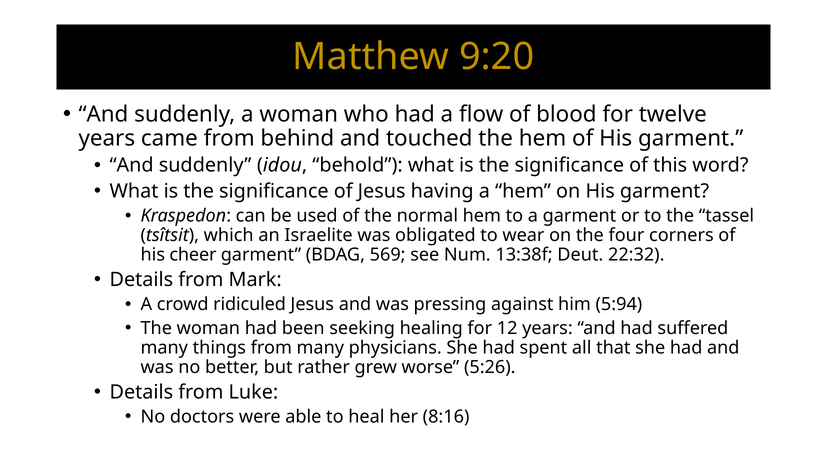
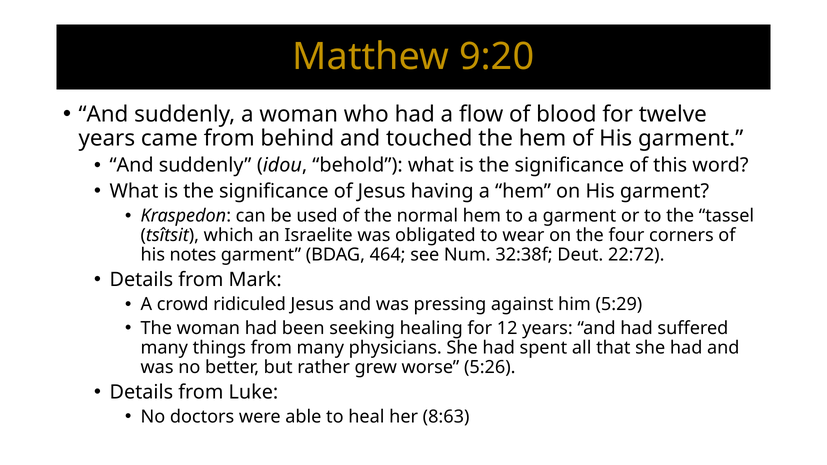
cheer: cheer -> notes
569: 569 -> 464
13:38f: 13:38f -> 32:38f
22:32: 22:32 -> 22:72
5:94: 5:94 -> 5:29
8:16: 8:16 -> 8:63
